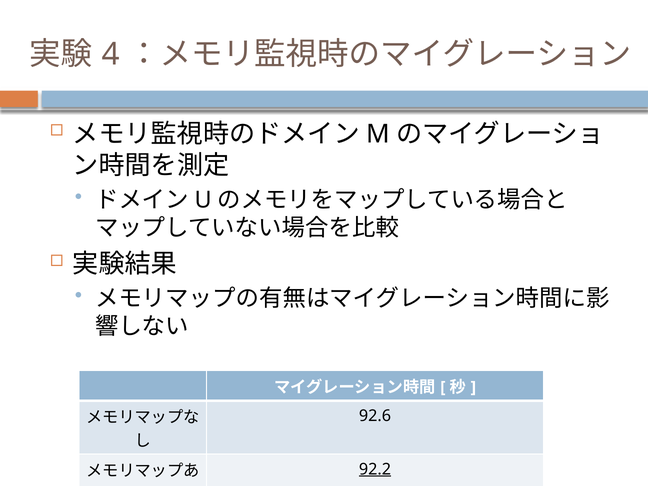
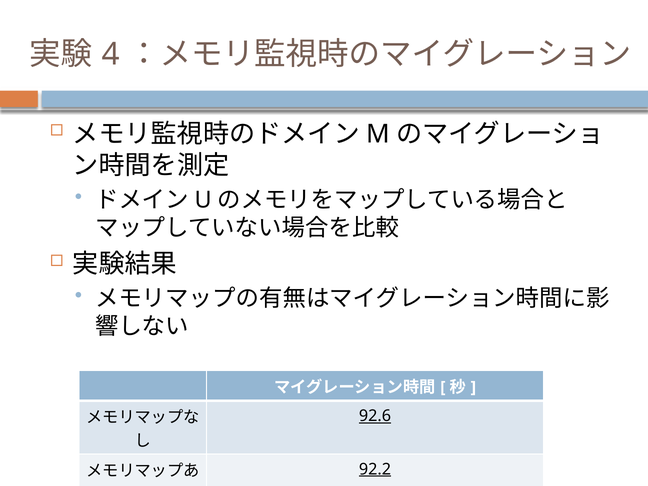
92.6 underline: none -> present
